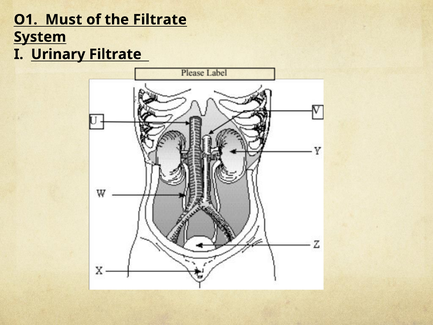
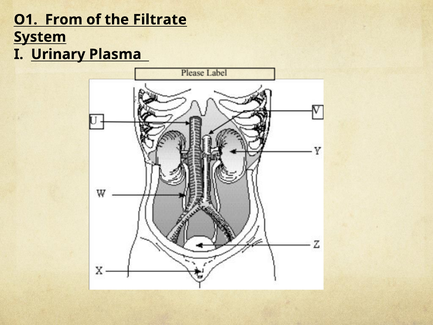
Must: Must -> From
Urinary Filtrate: Filtrate -> Plasma
